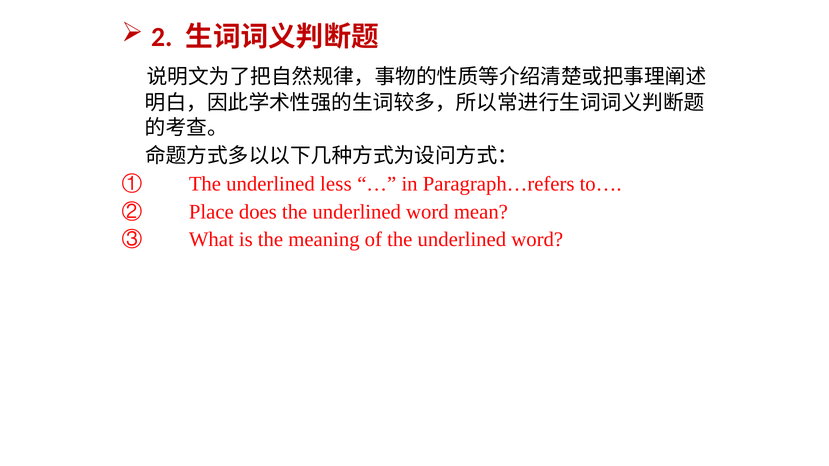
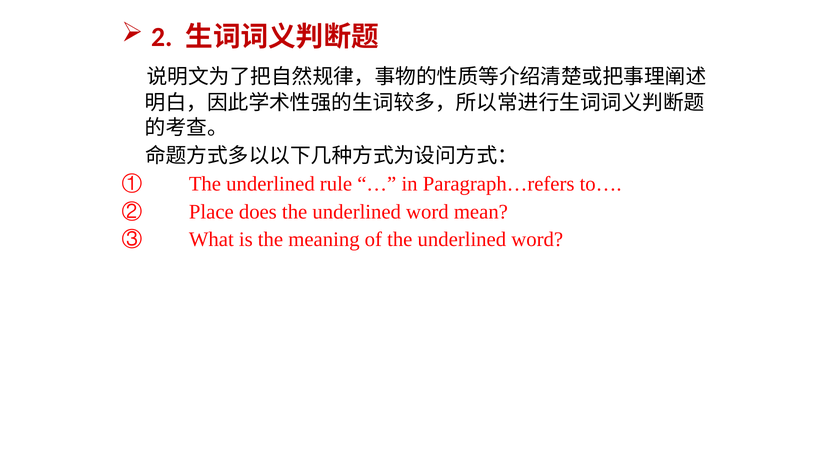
less: less -> rule
